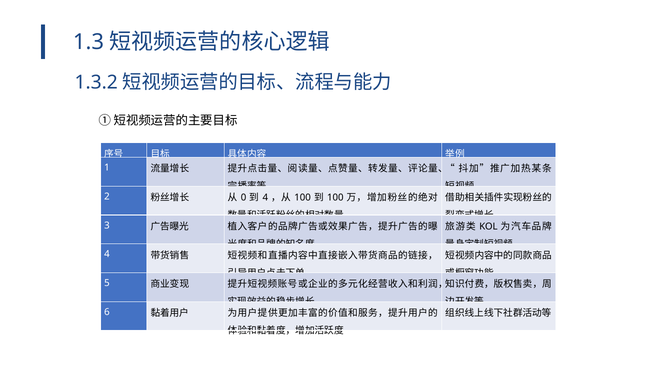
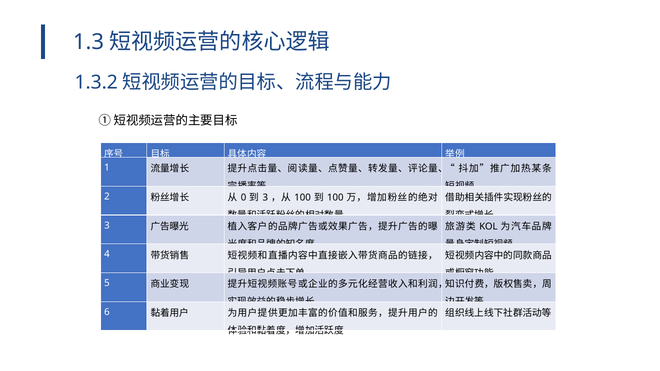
4 at (265, 198): 4 -> 3
